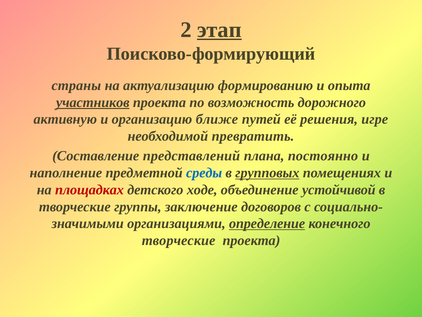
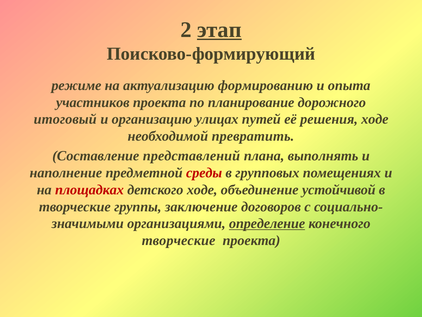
страны: страны -> режиме
участников underline: present -> none
возможность: возможность -> планирование
активную: активную -> итоговый
ближе: ближе -> улицах
решения игре: игре -> ходе
постоянно: постоянно -> выполнять
среды colour: blue -> red
групповых underline: present -> none
